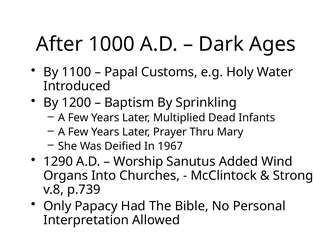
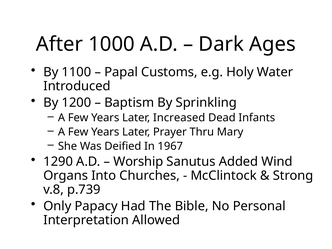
Multiplied: Multiplied -> Increased
